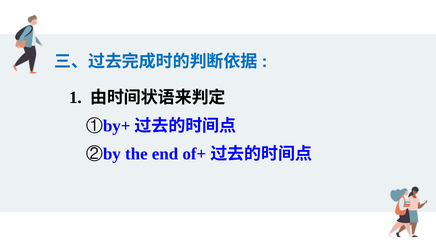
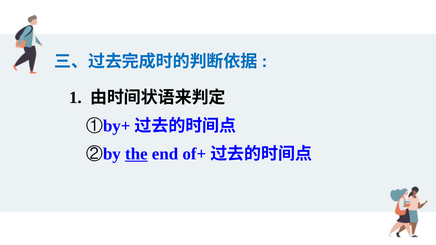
the underline: none -> present
